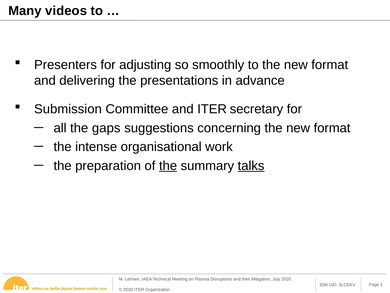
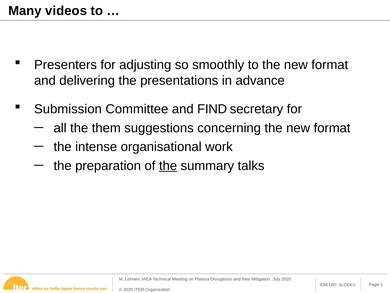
and ITER: ITER -> FIND
gaps: gaps -> them
talks underline: present -> none
